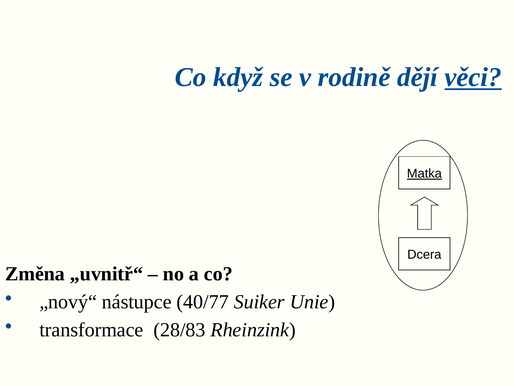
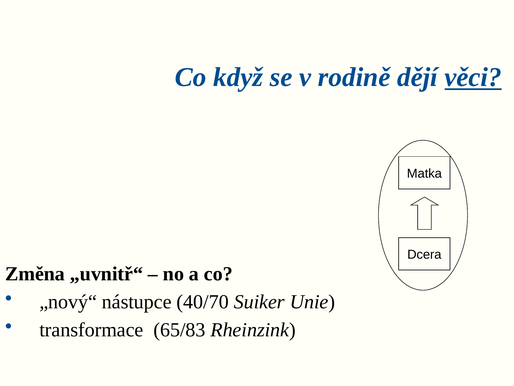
Matka underline: present -> none
40/77: 40/77 -> 40/70
28/83: 28/83 -> 65/83
